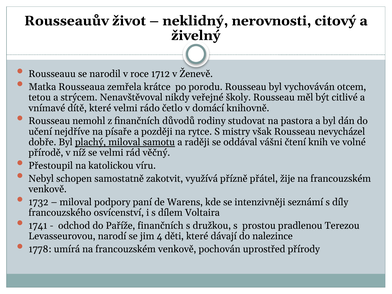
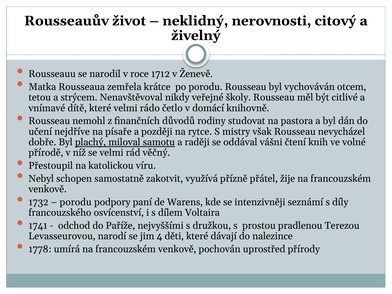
miloval at (76, 202): miloval -> porodu
Paříže finančních: finančních -> nejvyššími
